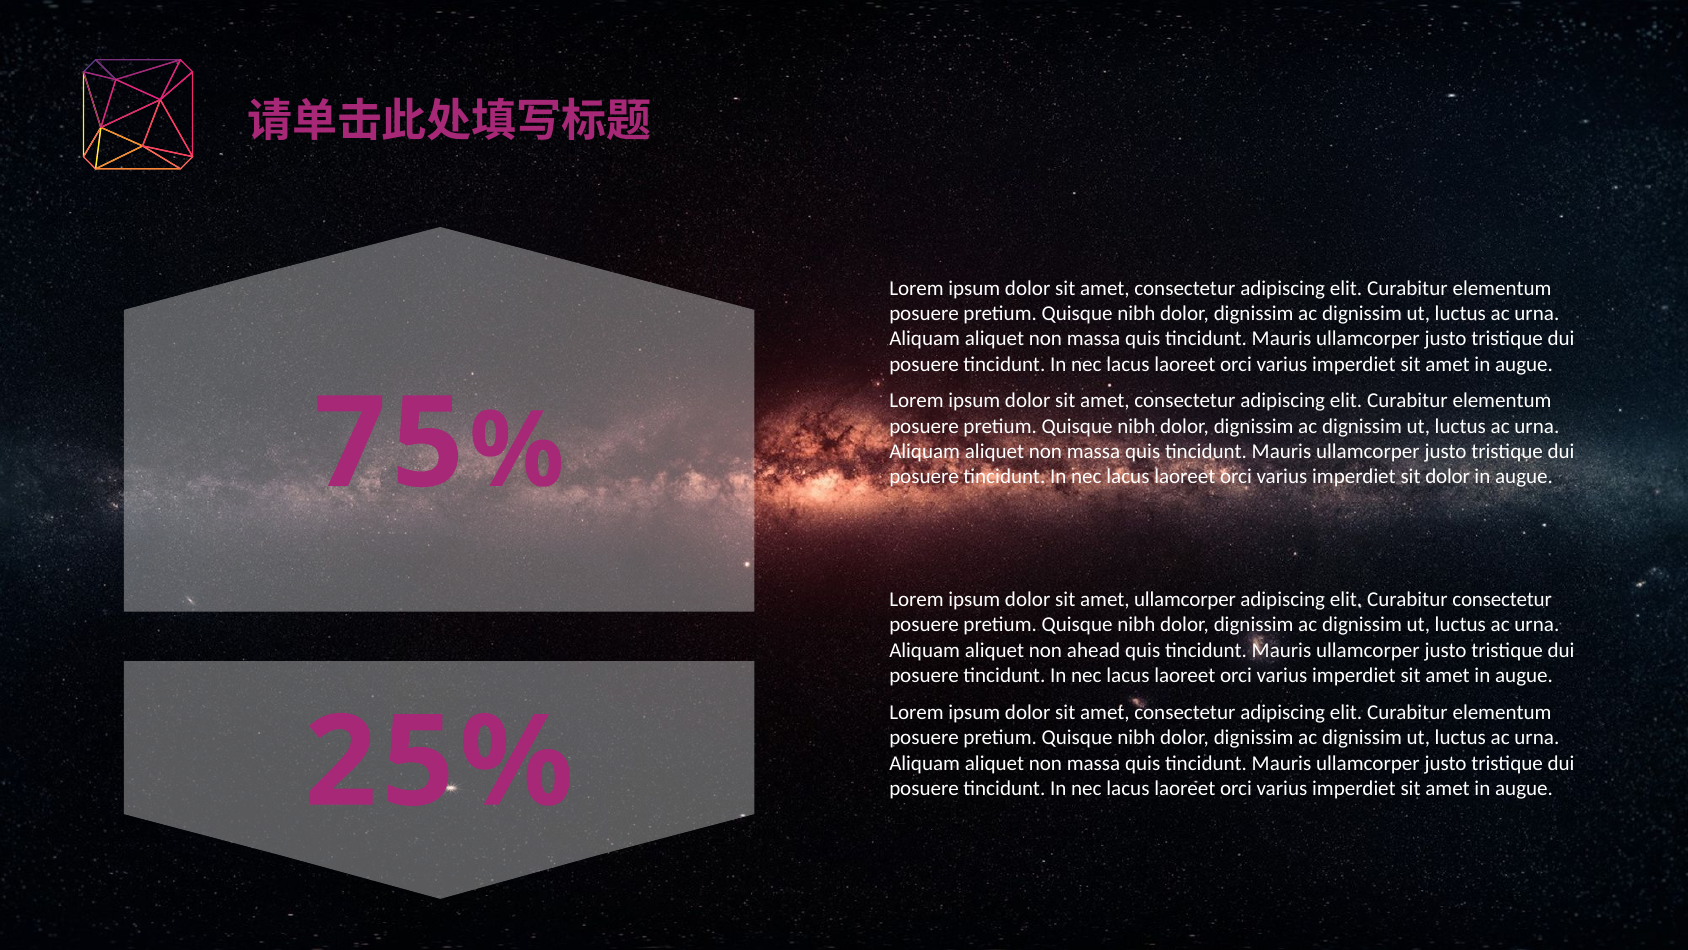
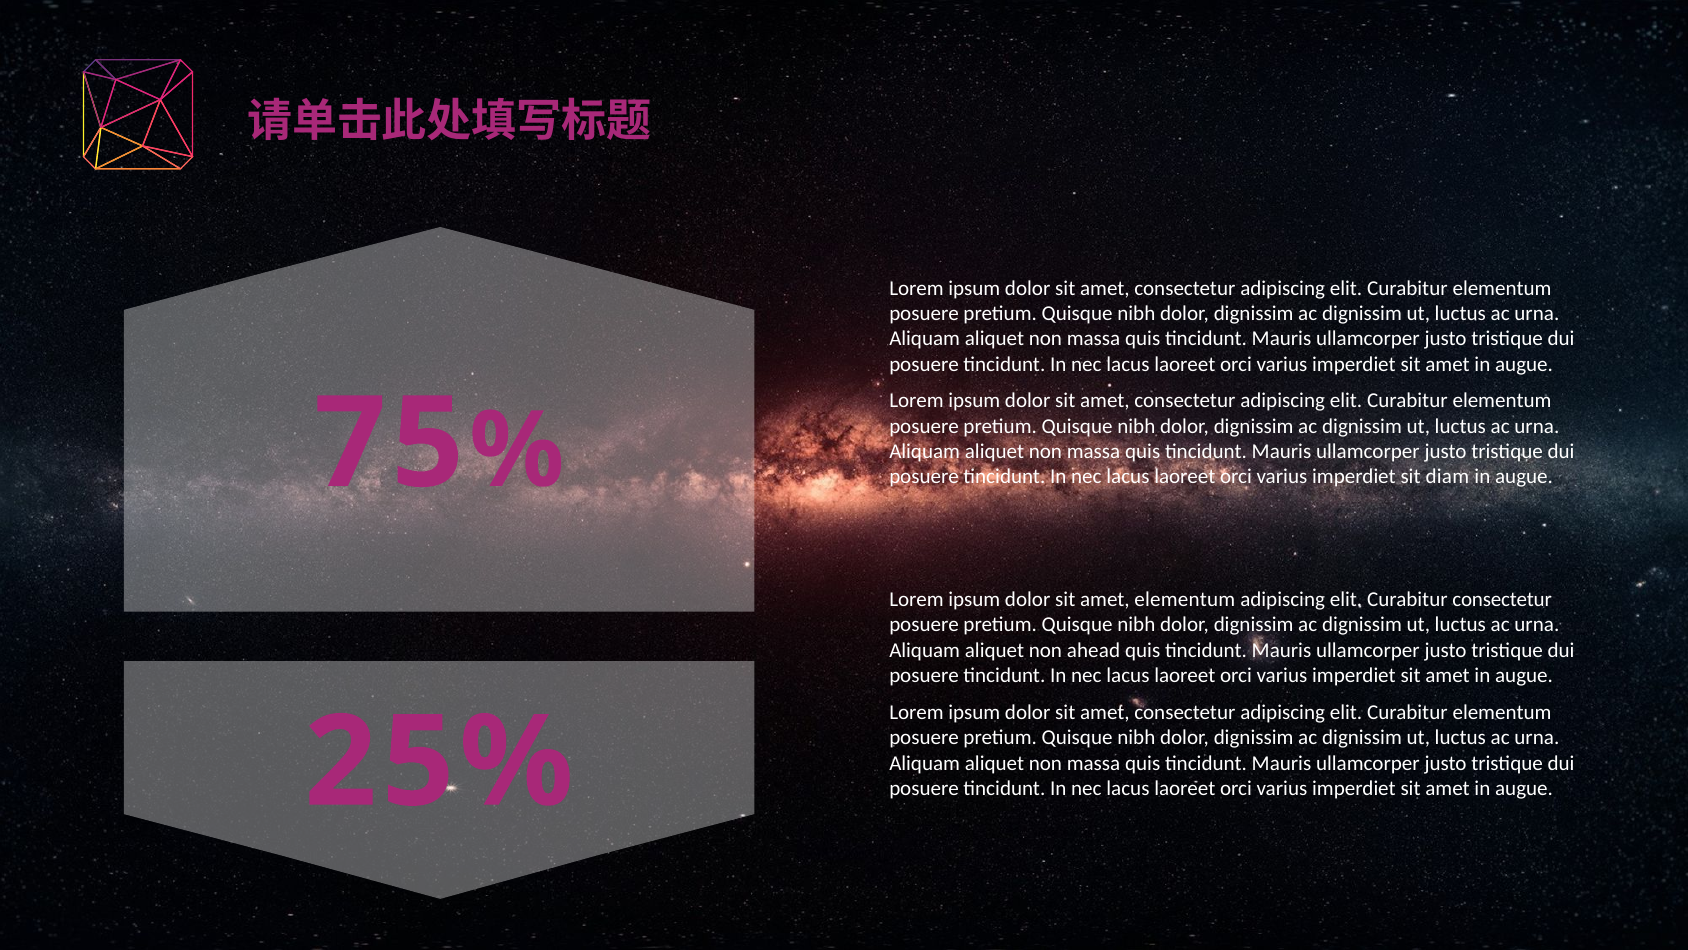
sit dolor: dolor -> diam
amet ullamcorper: ullamcorper -> elementum
